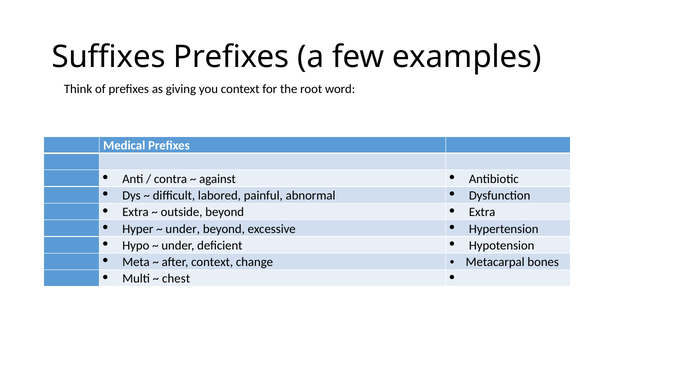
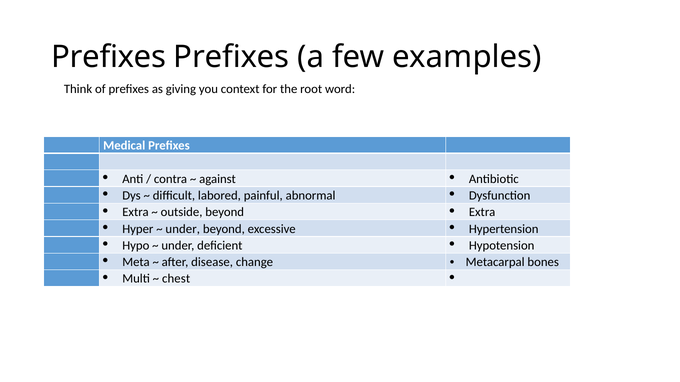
Suffixes at (109, 57): Suffixes -> Prefixes
after context: context -> disease
